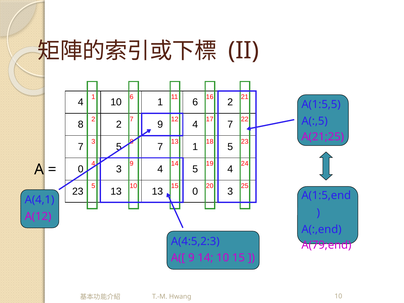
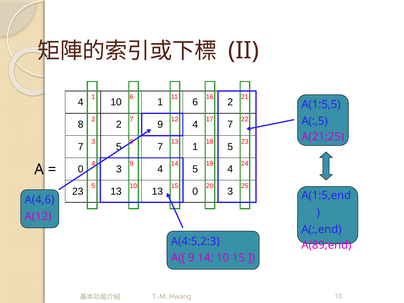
A(4,1: A(4,1 -> A(4,6
A(79;end: A(79;end -> A(89;end
